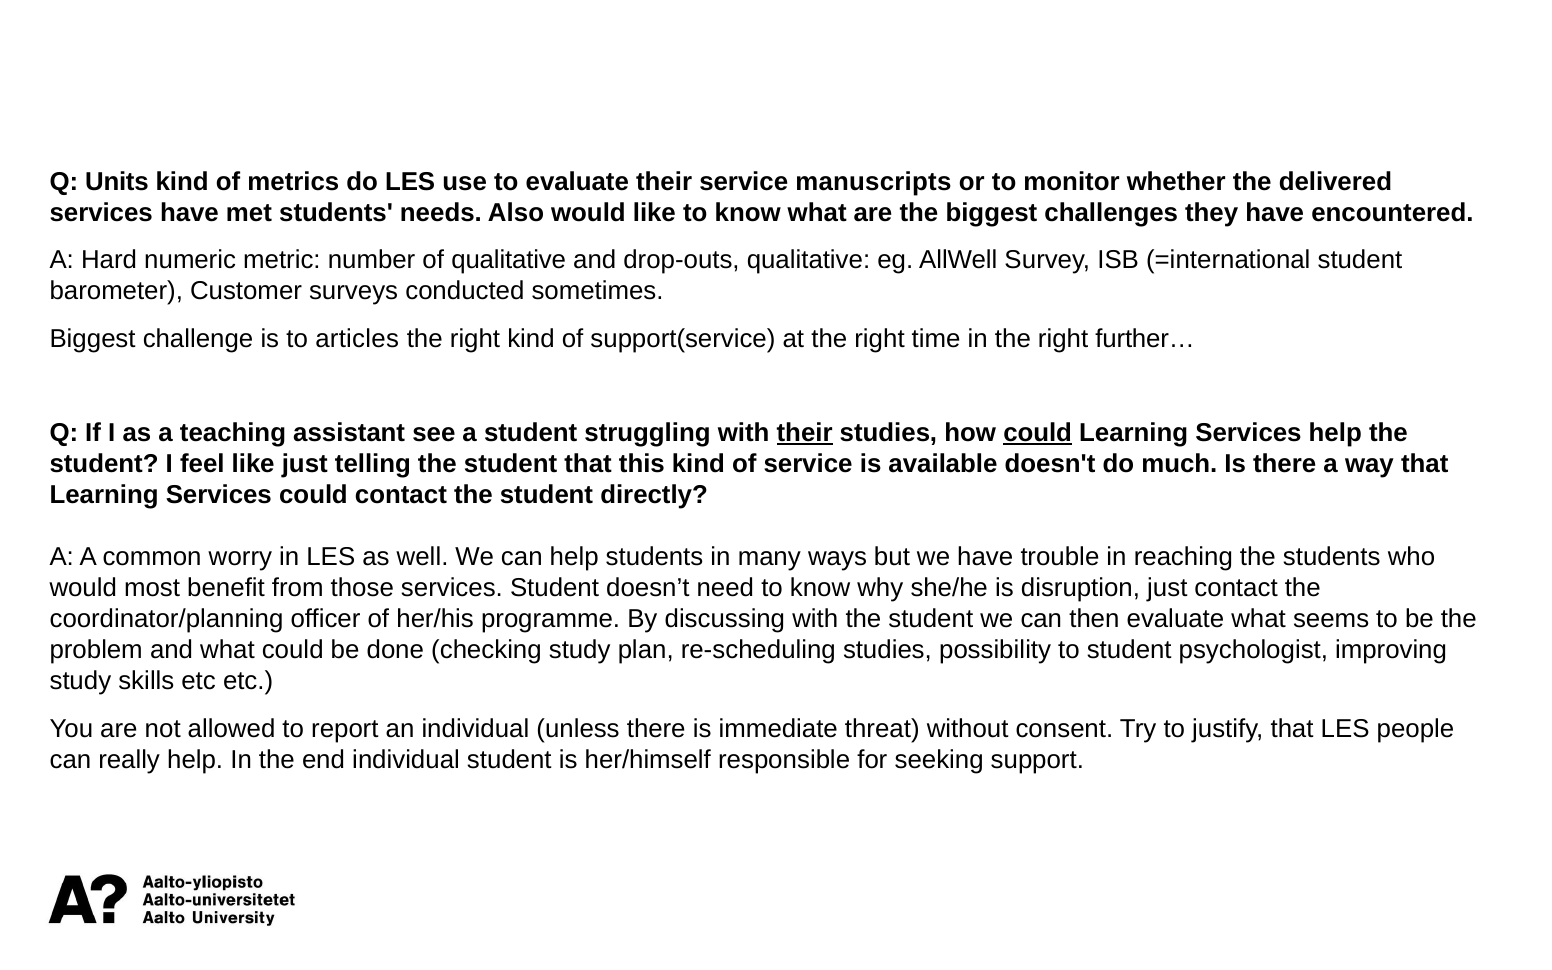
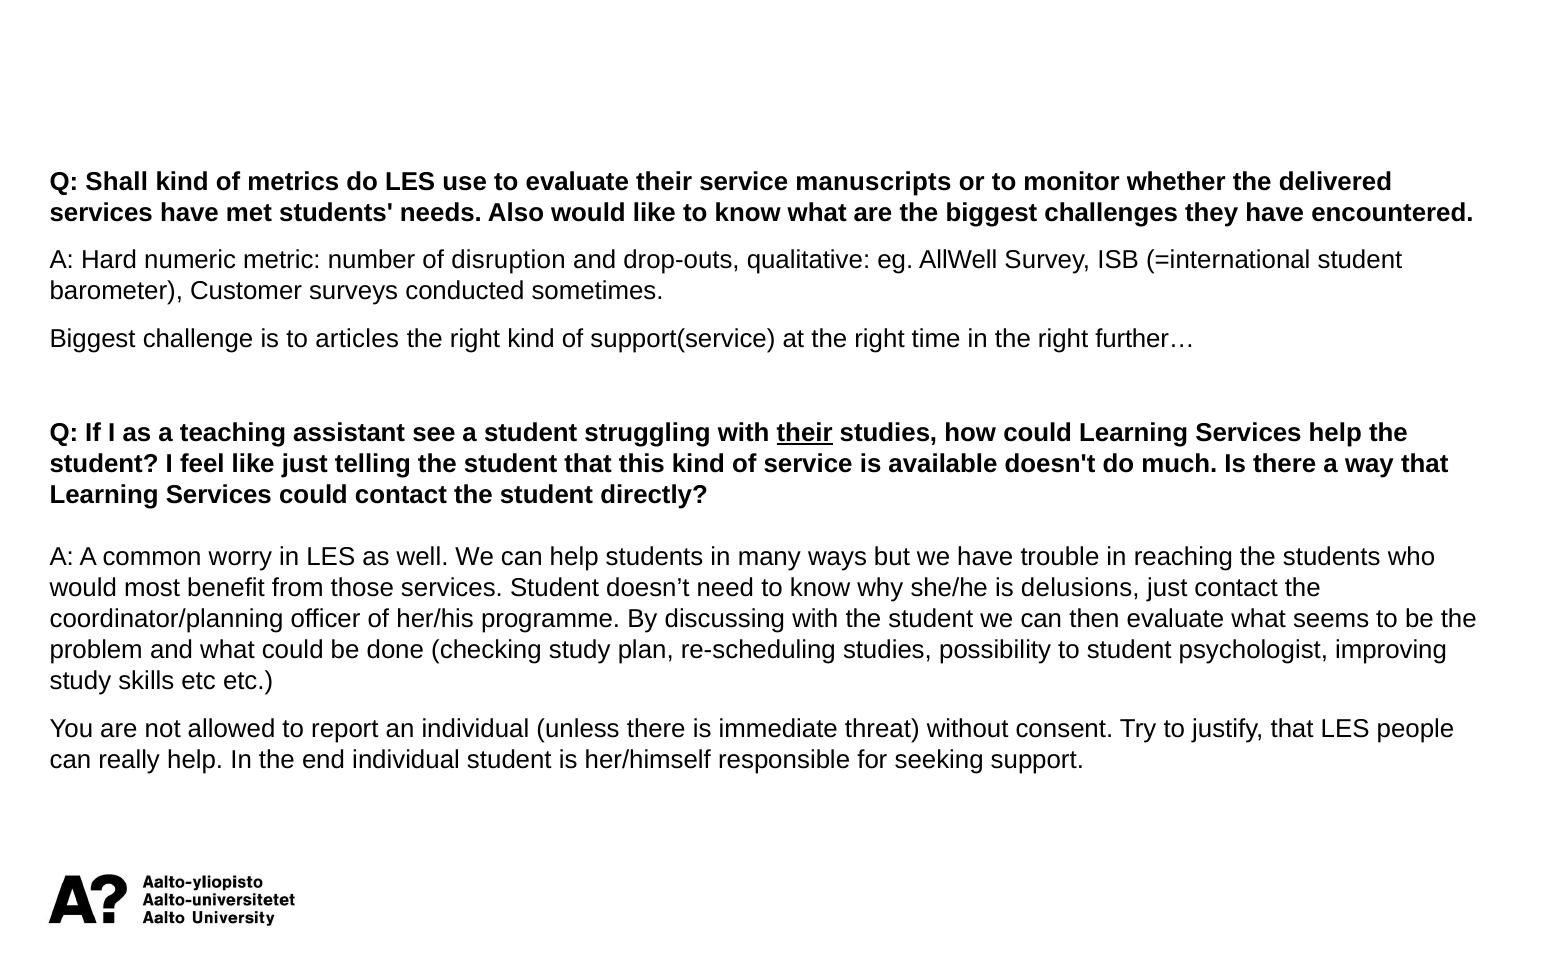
Units: Units -> Shall
of qualitative: qualitative -> disruption
could at (1038, 433) underline: present -> none
disruption: disruption -> delusions
